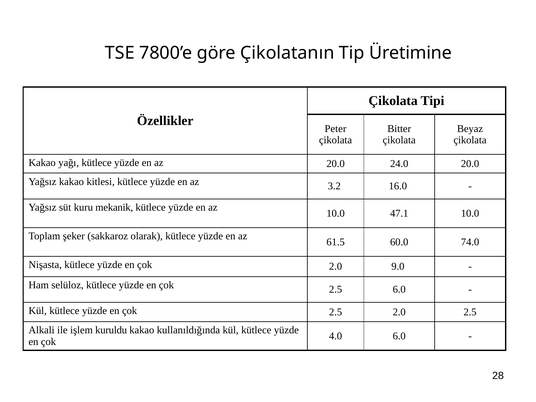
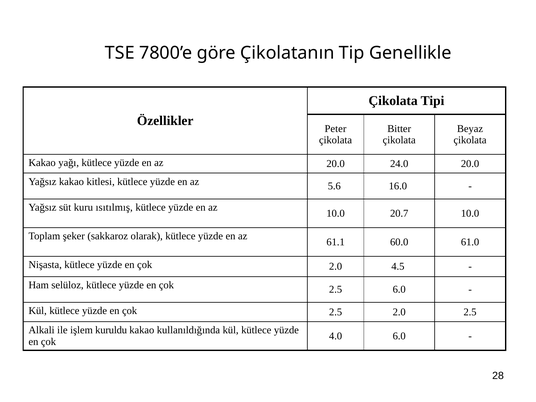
Üretimine: Üretimine -> Genellikle
3.2: 3.2 -> 5.6
mekanik: mekanik -> ısıtılmış
47.1: 47.1 -> 20.7
61.5: 61.5 -> 61.1
74.0: 74.0 -> 61.0
9.0: 9.0 -> 4.5
